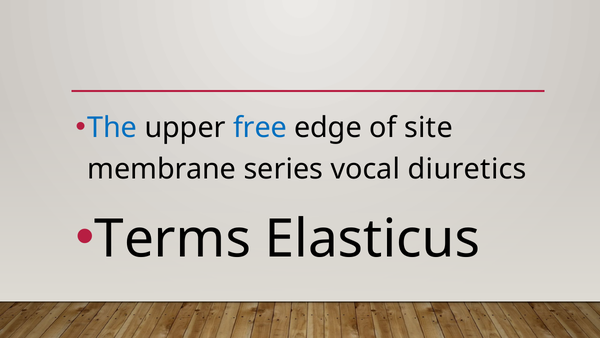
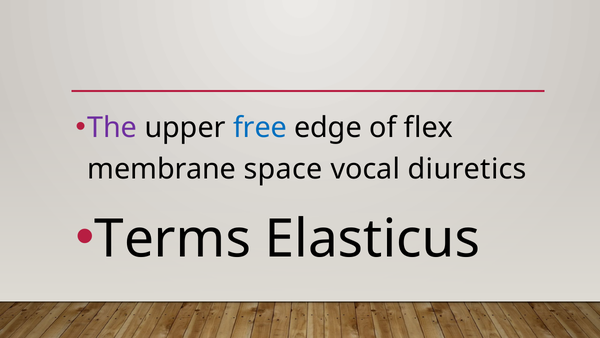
The colour: blue -> purple
site: site -> flex
series: series -> space
